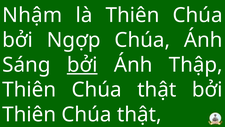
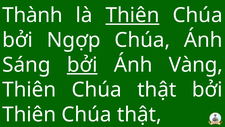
Nhậm: Nhậm -> Thành
Thiên at (132, 15) underline: none -> present
Thập: Thập -> Vàng
